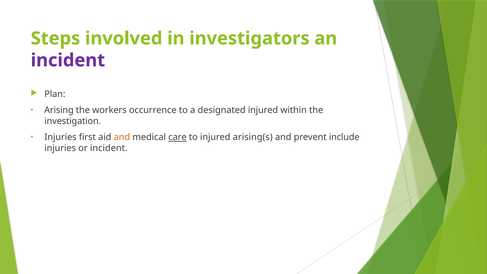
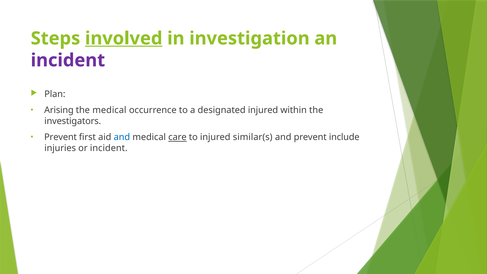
involved underline: none -> present
investigators: investigators -> investigation
the workers: workers -> medical
investigation: investigation -> investigators
Injuries at (61, 137): Injuries -> Prevent
and at (122, 137) colour: orange -> blue
arising(s: arising(s -> similar(s
